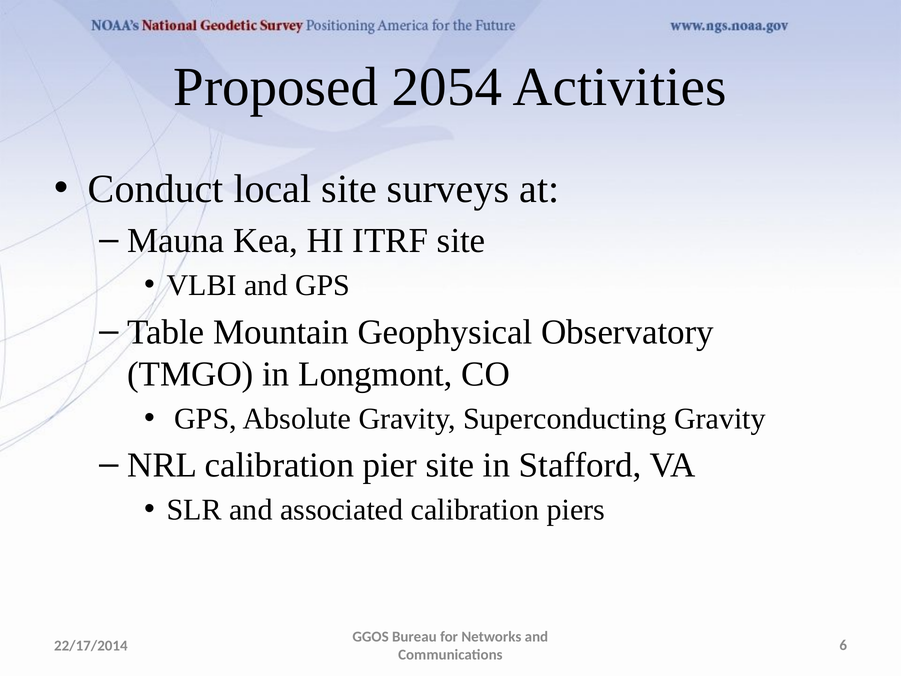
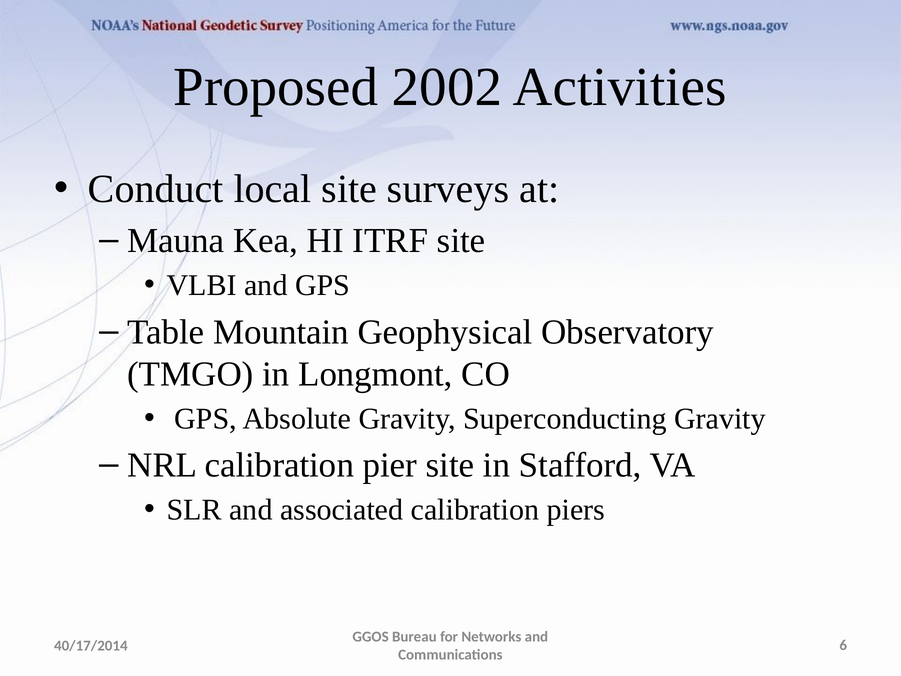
2054: 2054 -> 2002
22/17/2014: 22/17/2014 -> 40/17/2014
